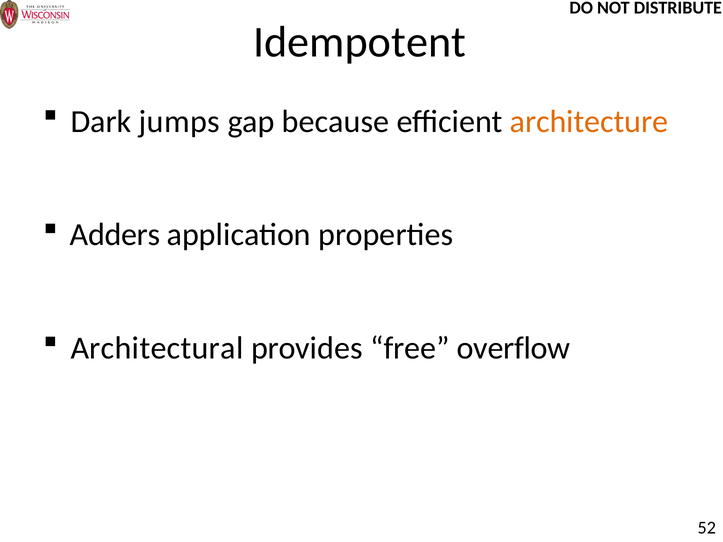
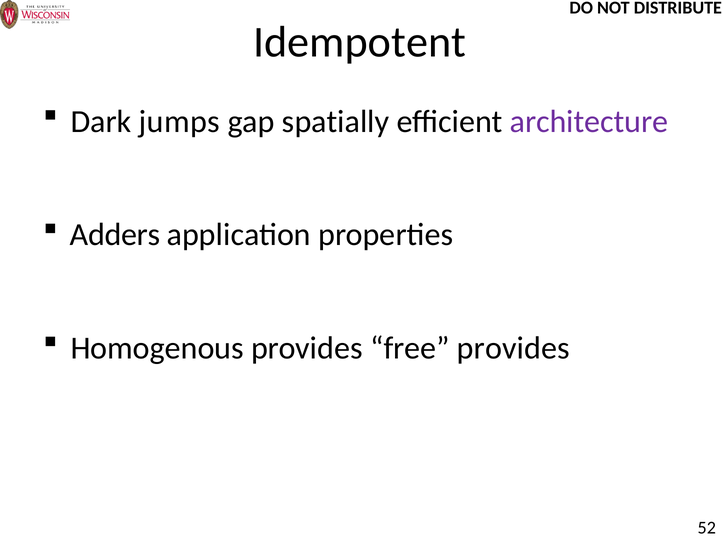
because: because -> spatially
architecture colour: orange -> purple
Architectural: Architectural -> Homogenous
free overflow: overflow -> provides
